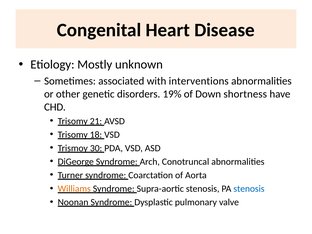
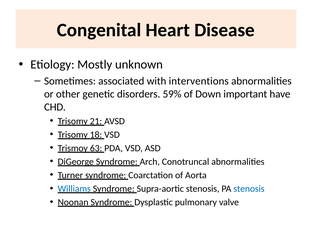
19%: 19% -> 59%
shortness: shortness -> important
30: 30 -> 63
Williams colour: orange -> blue
